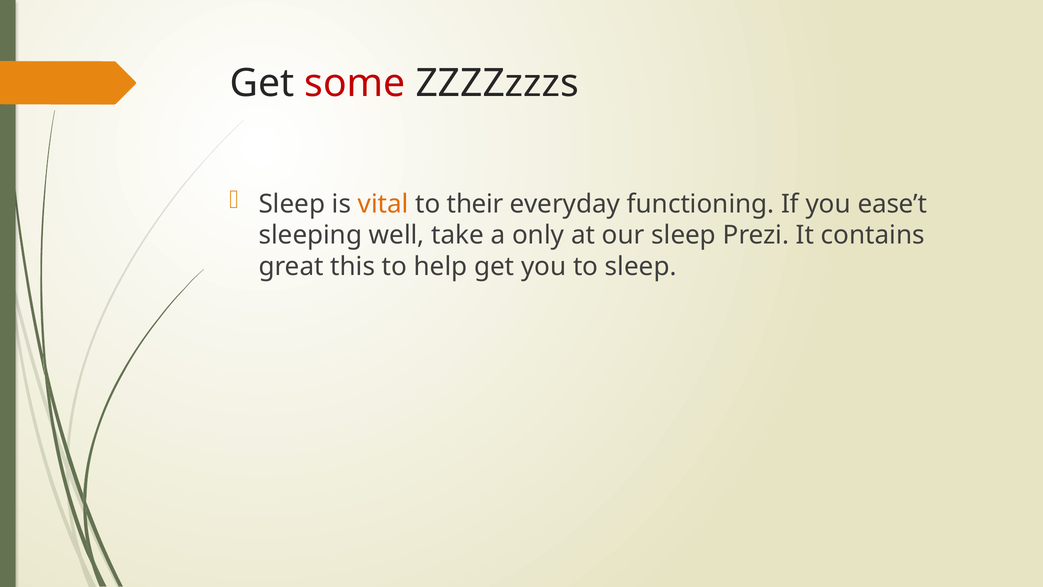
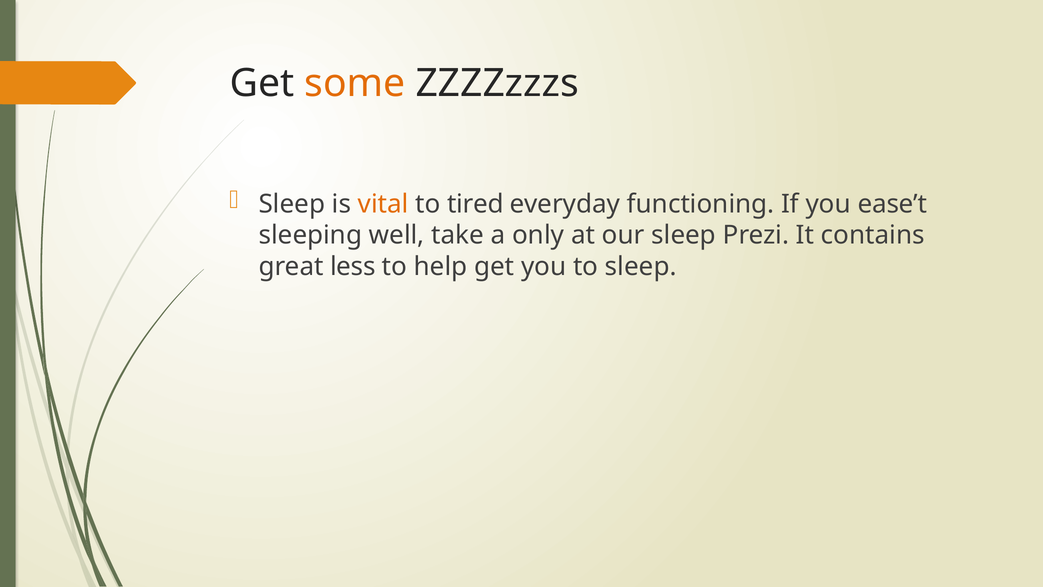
some colour: red -> orange
their: their -> tired
this: this -> less
